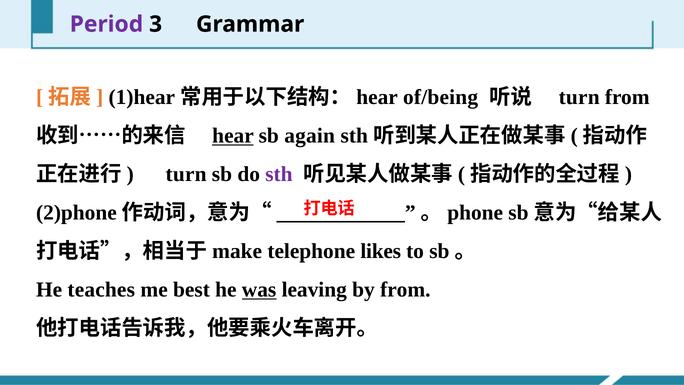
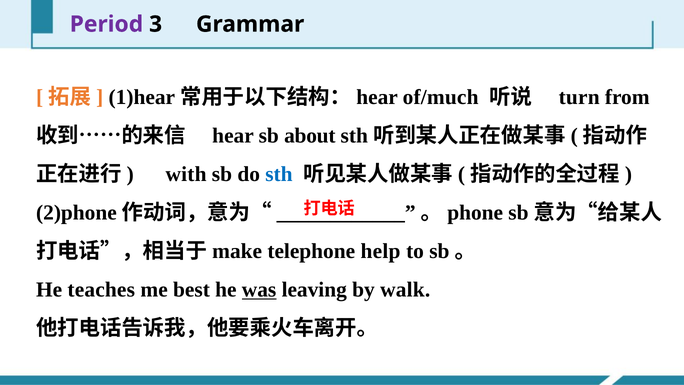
of/being: of/being -> of/much
hear at (233, 136) underline: present -> none
again: again -> about
turn at (186, 174): turn -> with
sth at (279, 174) colour: purple -> blue
likes: likes -> help
by from: from -> walk
